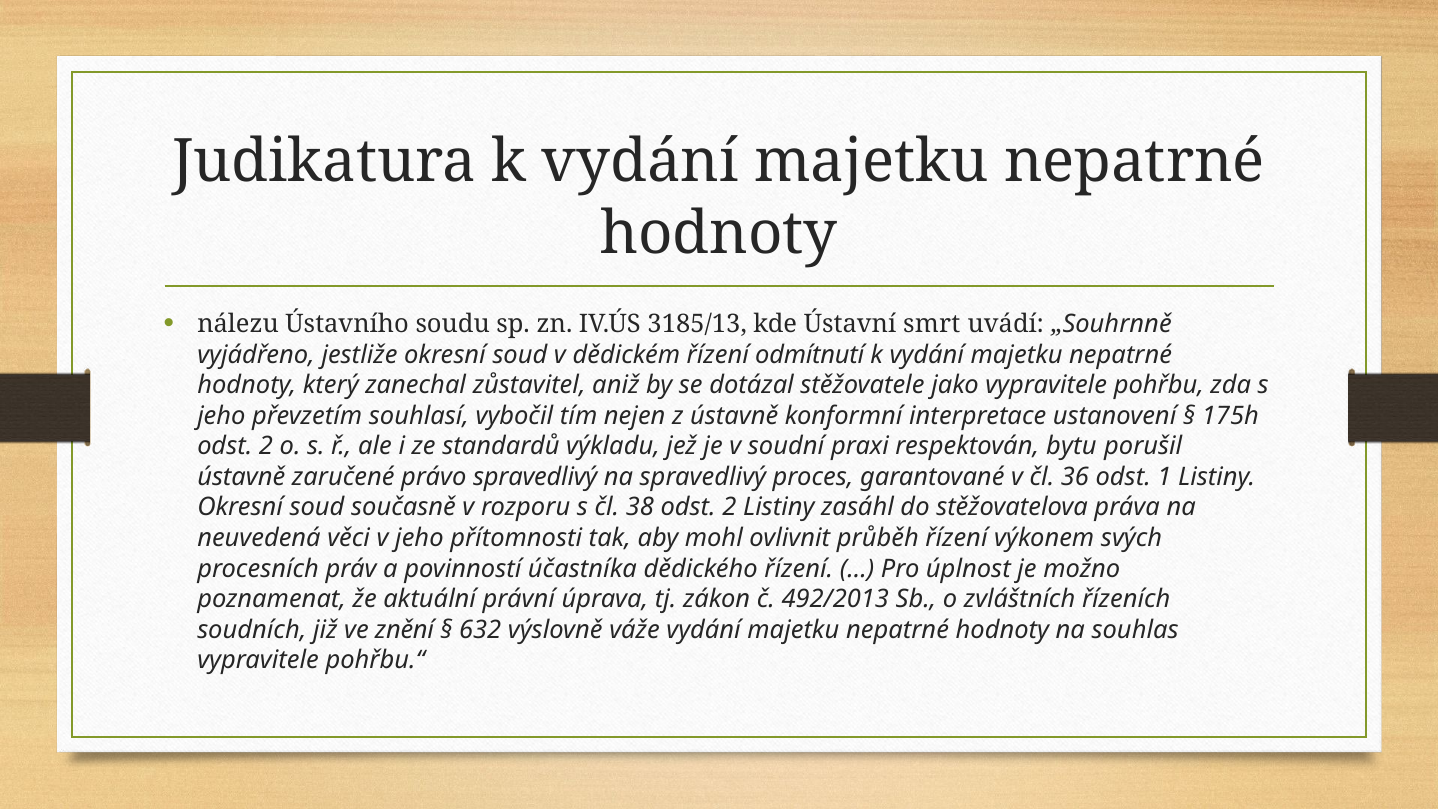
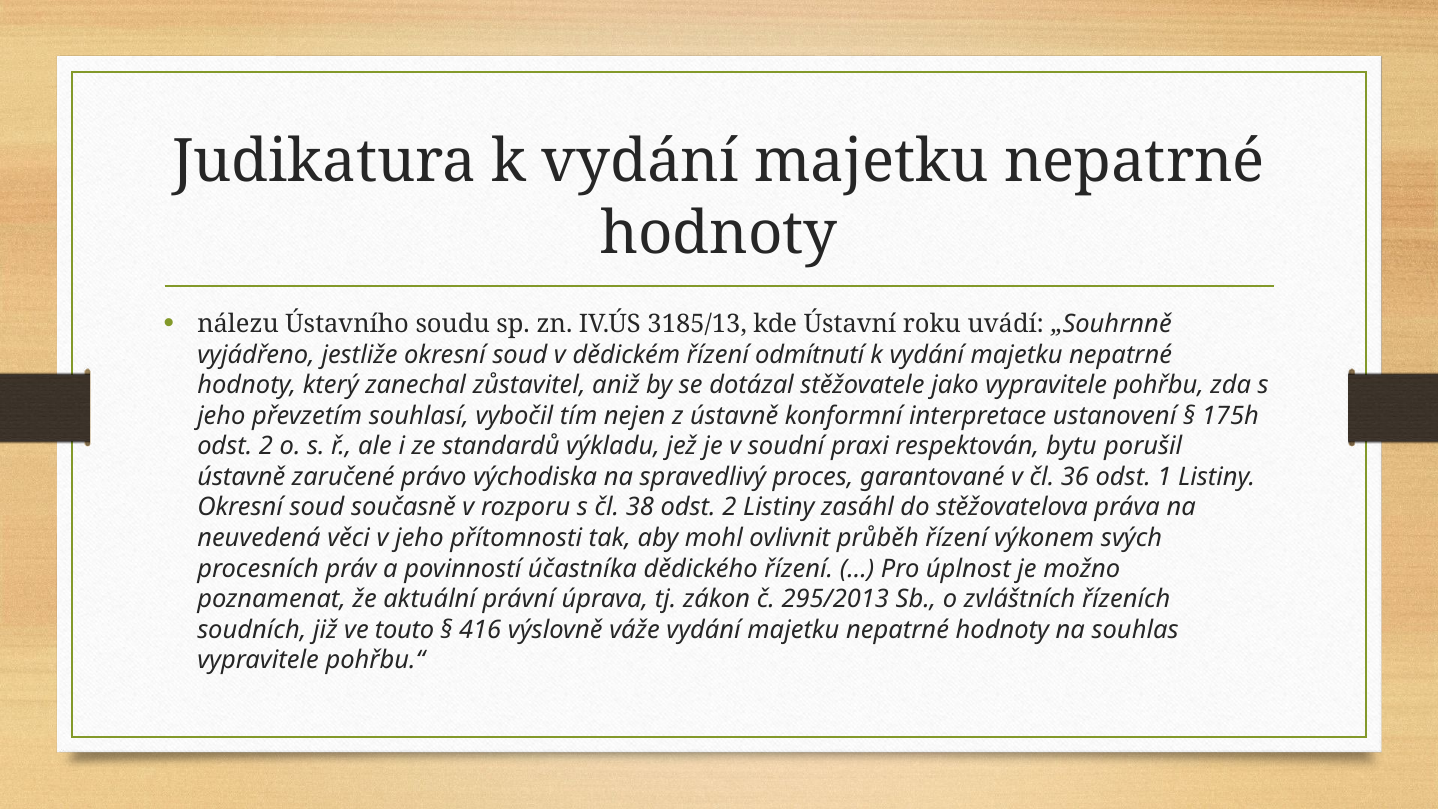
smrt: smrt -> roku
právo spravedlivý: spravedlivý -> východiska
492/2013: 492/2013 -> 295/2013
znění: znění -> touto
632: 632 -> 416
